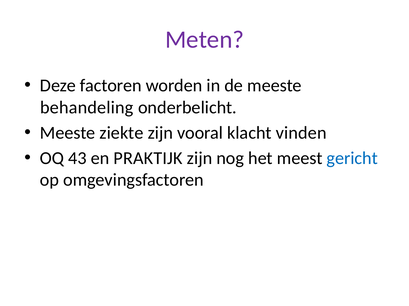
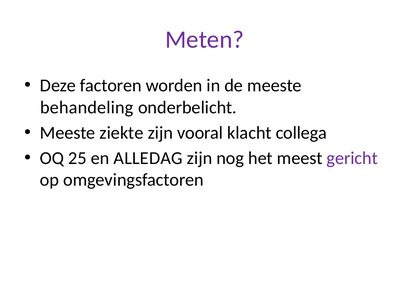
vinden: vinden -> collega
43: 43 -> 25
PRAKTIJK: PRAKTIJK -> ALLEDAG
gericht colour: blue -> purple
